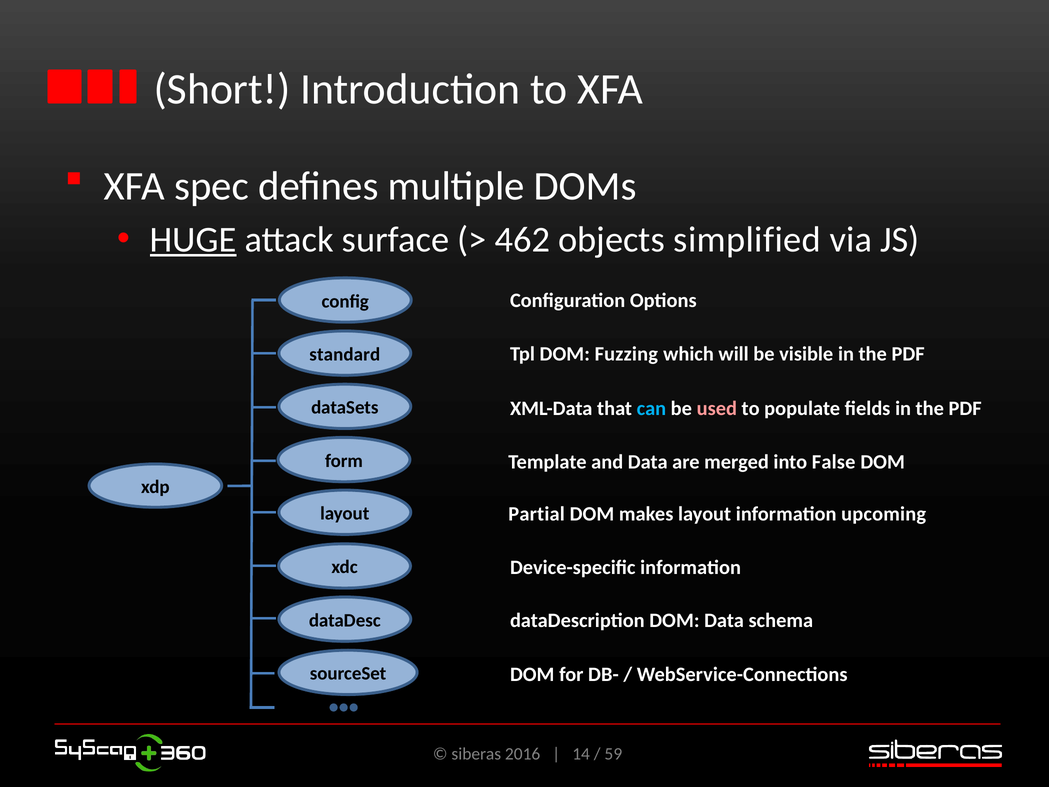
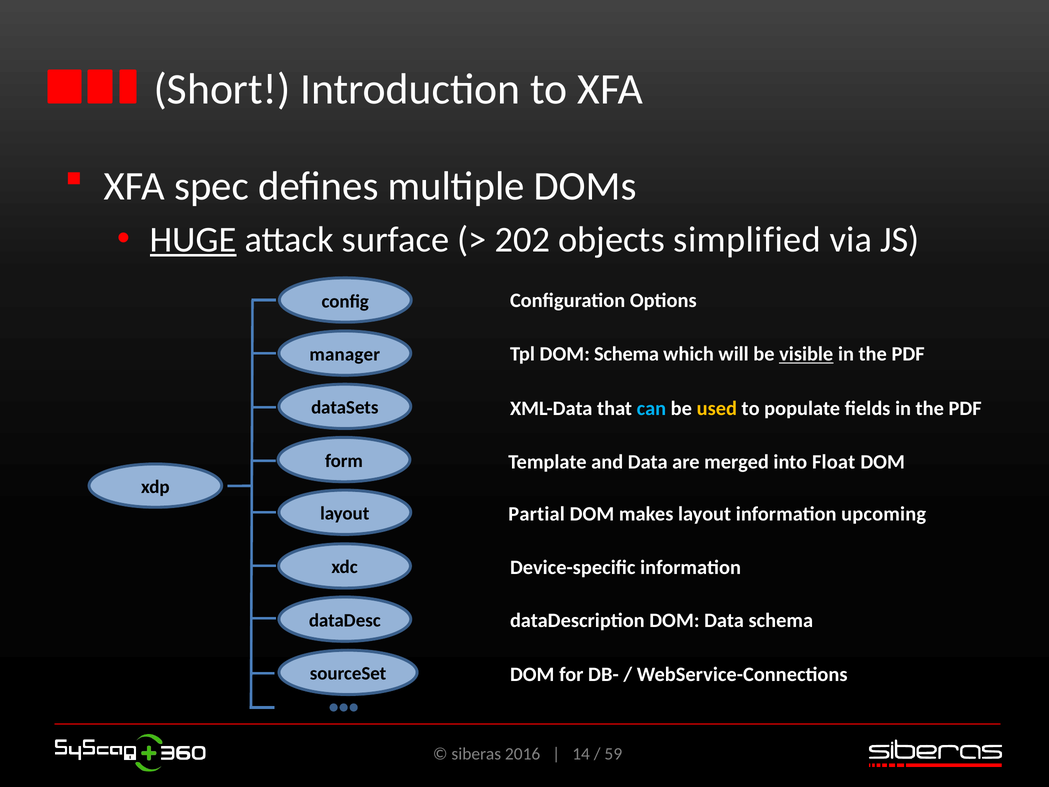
462: 462 -> 202
DOM Fuzzing: Fuzzing -> Schema
visible underline: none -> present
standard: standard -> manager
used colour: pink -> yellow
False: False -> Float
